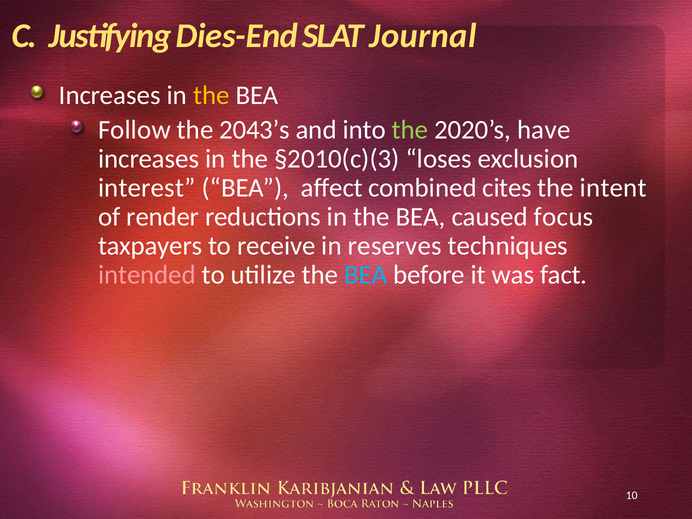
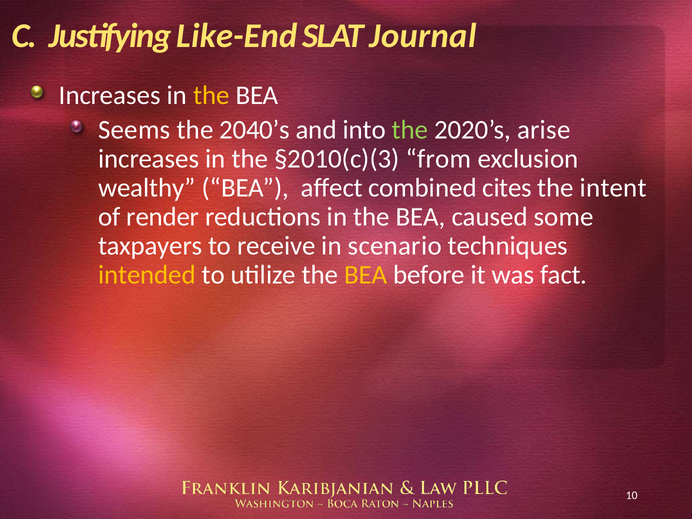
Dies-End: Dies-End -> Like-End
Follow: Follow -> Seems
2043’s: 2043’s -> 2040’s
have: have -> arise
loses: loses -> from
interest: interest -> wealthy
focus: focus -> some
reserves: reserves -> scenario
intended colour: pink -> yellow
BEA at (366, 275) colour: light blue -> yellow
